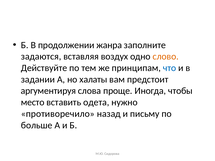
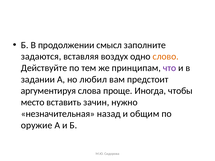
жанра: жанра -> смысл
что colour: blue -> purple
халаты: халаты -> любил
одета: одета -> зачин
противоречило: противоречило -> незначительная
письму: письму -> общим
больше: больше -> оружие
